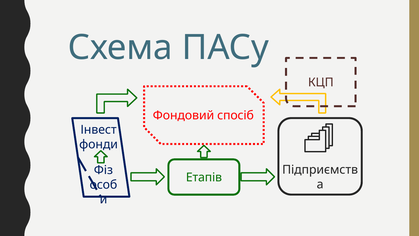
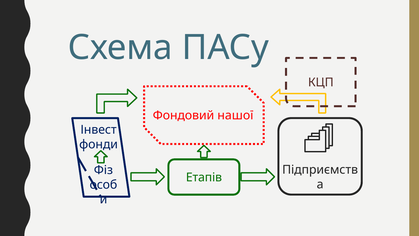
спосіб: спосіб -> нашої
